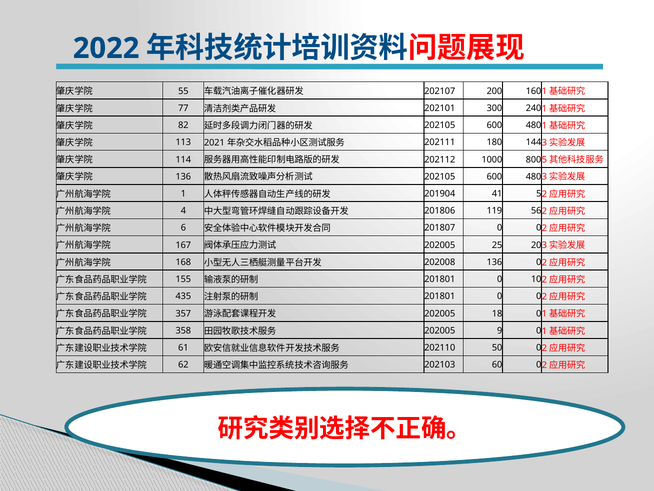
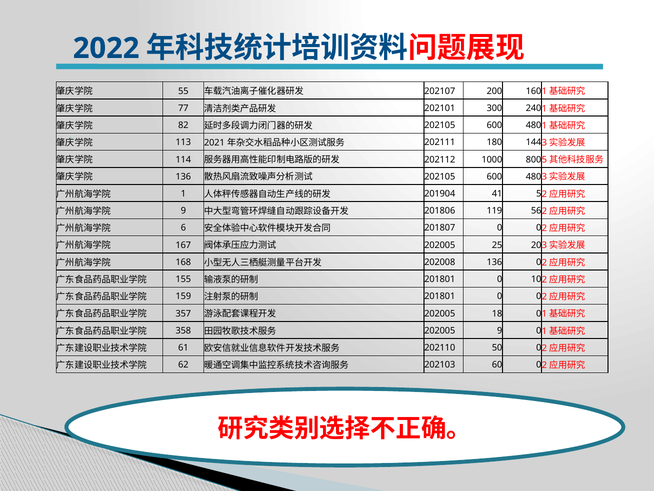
4 at (183, 211): 4 -> 9
435: 435 -> 159
